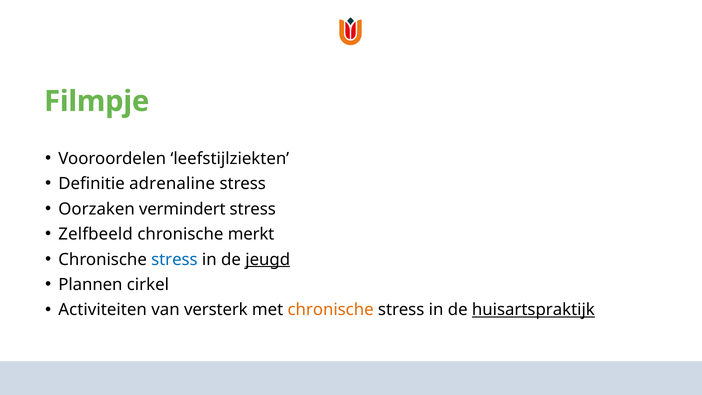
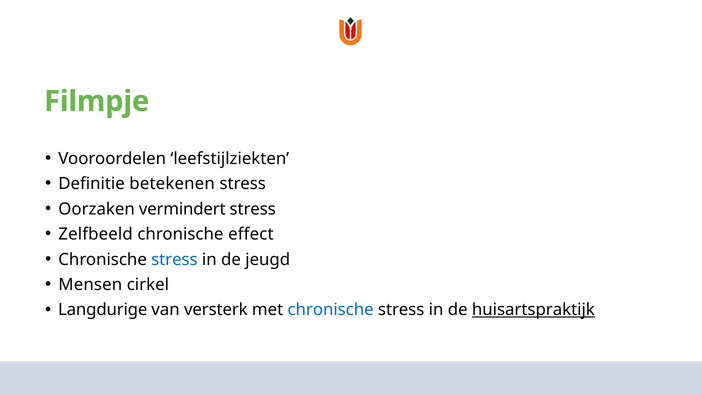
adrenaline: adrenaline -> betekenen
merkt: merkt -> effect
jeugd underline: present -> none
Plannen: Plannen -> Mensen
Activiteiten: Activiteiten -> Langdurige
chronische at (331, 310) colour: orange -> blue
